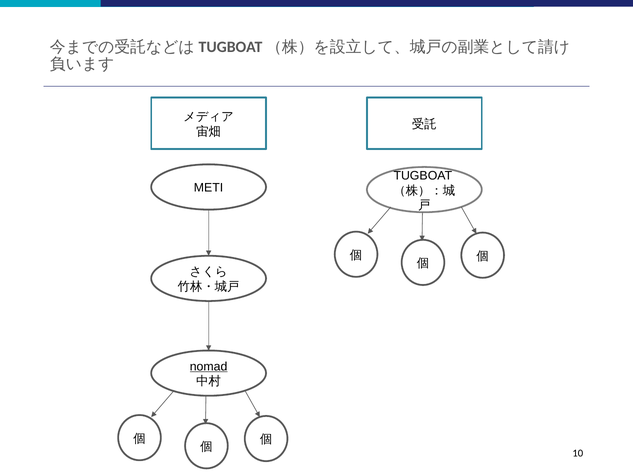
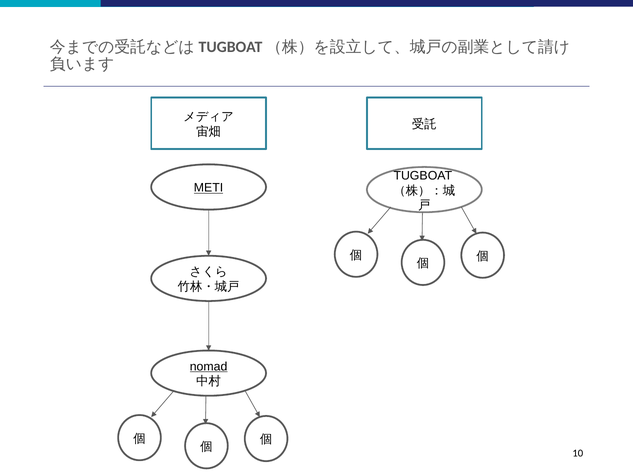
METI underline: none -> present
